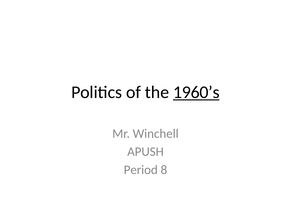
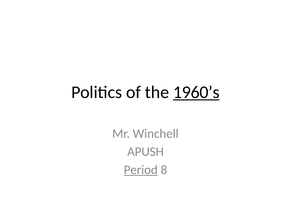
Period underline: none -> present
